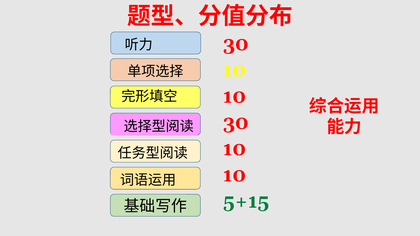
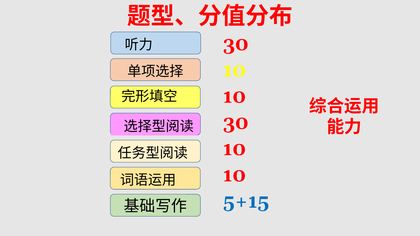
5+15 colour: green -> blue
